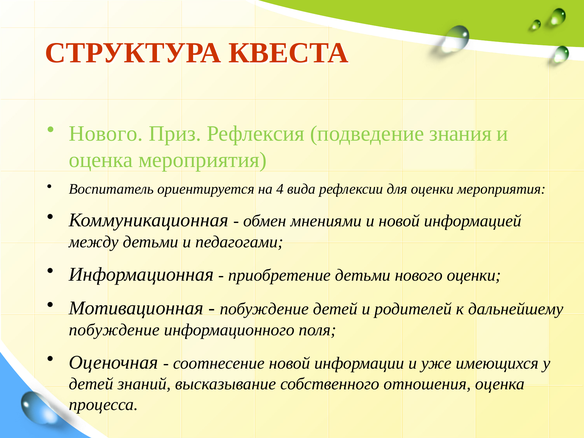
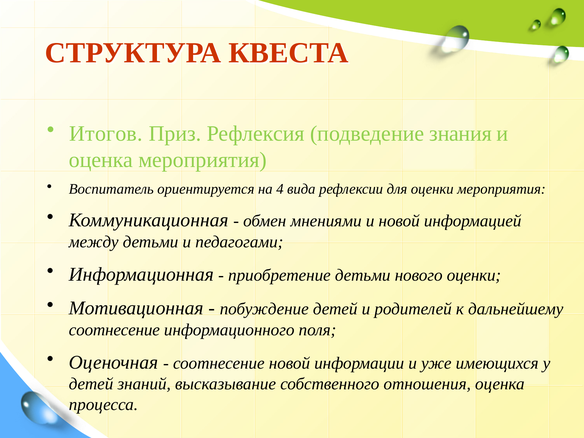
Нового at (106, 133): Нового -> Итогов
побуждение at (114, 330): побуждение -> соотнесение
